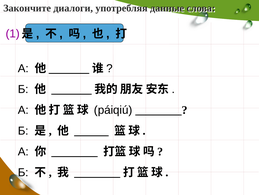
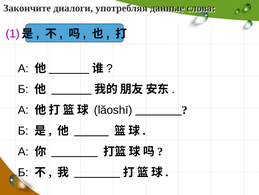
páiqiú: páiqiú -> lăoshī
